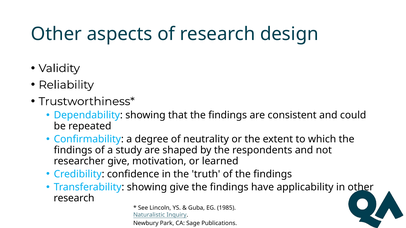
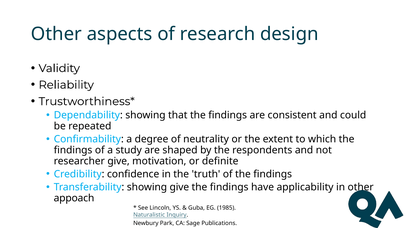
learned: learned -> definite
research at (74, 198): research -> appoach
